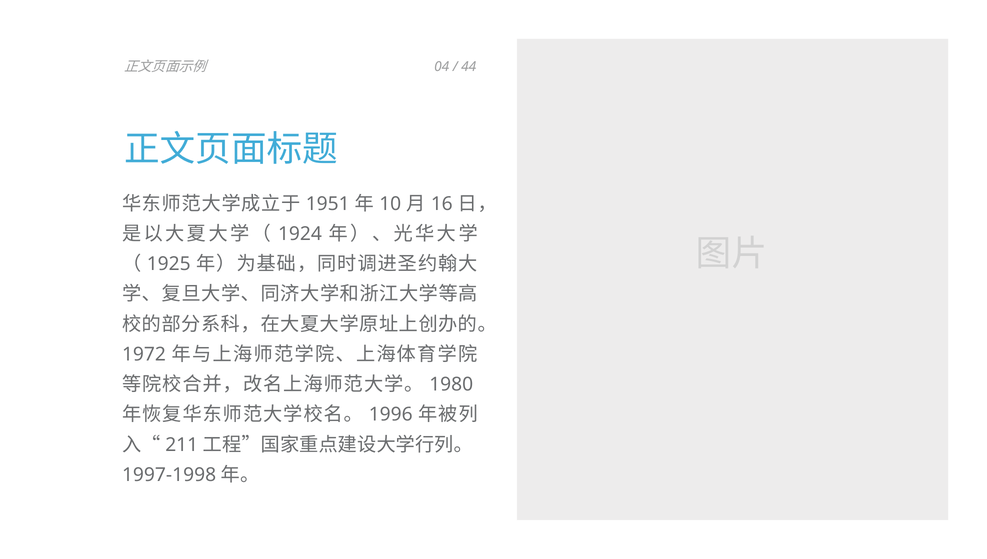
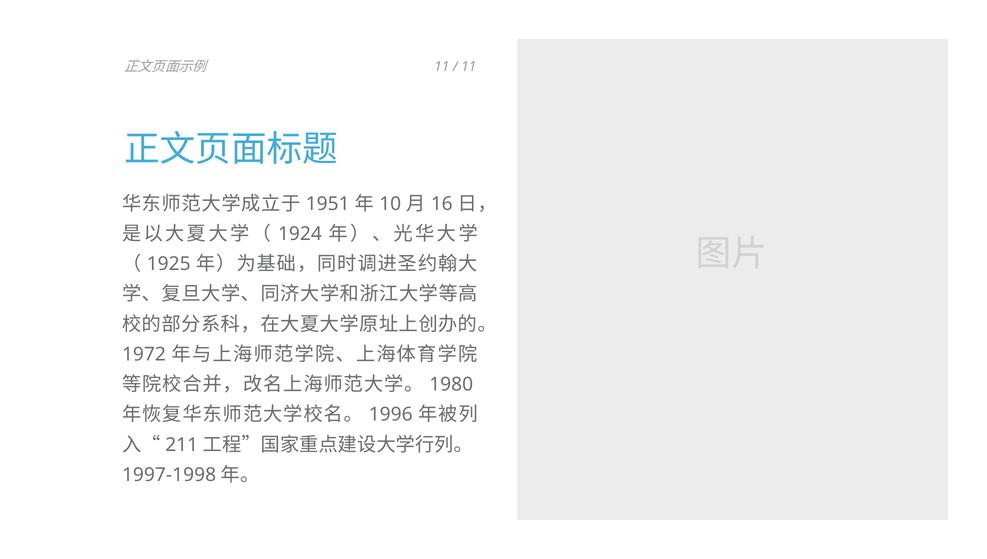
04 at (442, 67): 04 -> 11
44 at (469, 67): 44 -> 11
